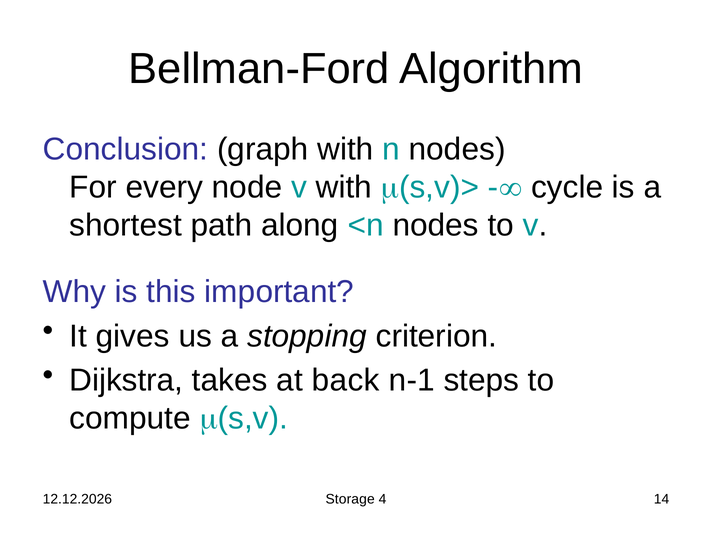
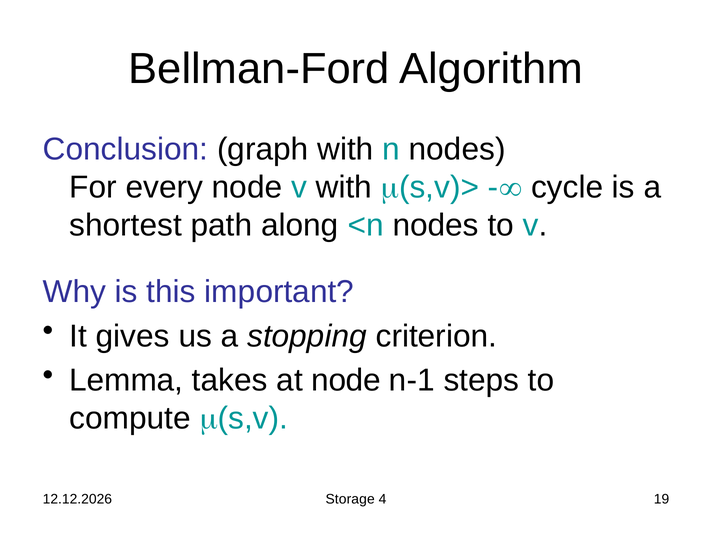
Dijkstra: Dijkstra -> Lemma
at back: back -> node
14: 14 -> 19
